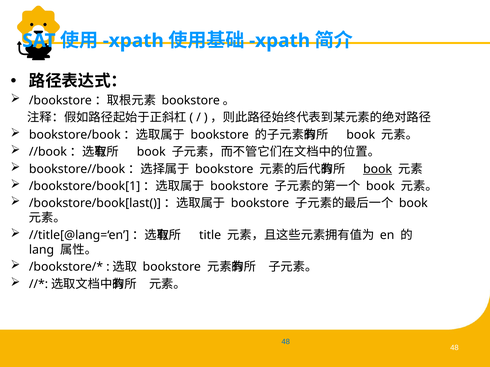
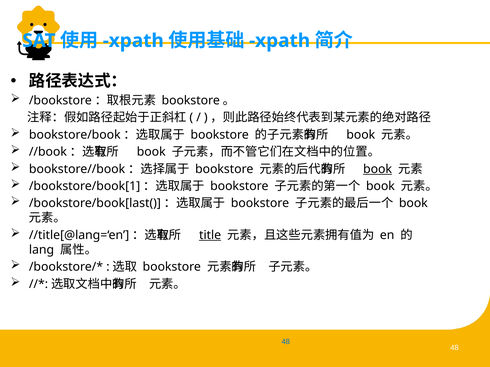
title underline: none -> present
